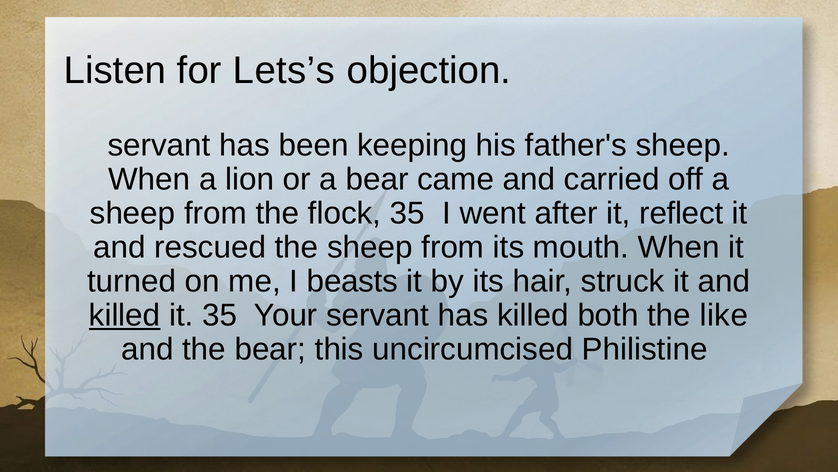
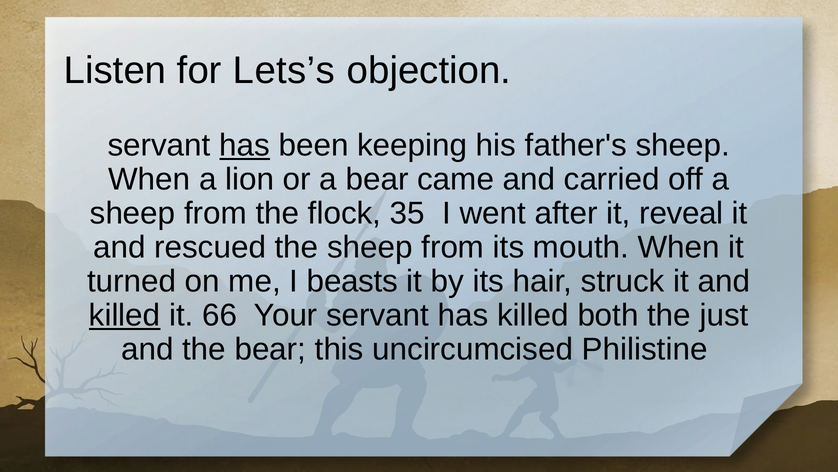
has at (245, 145) underline: none -> present
reflect: reflect -> reveal
it 35: 35 -> 66
like: like -> just
